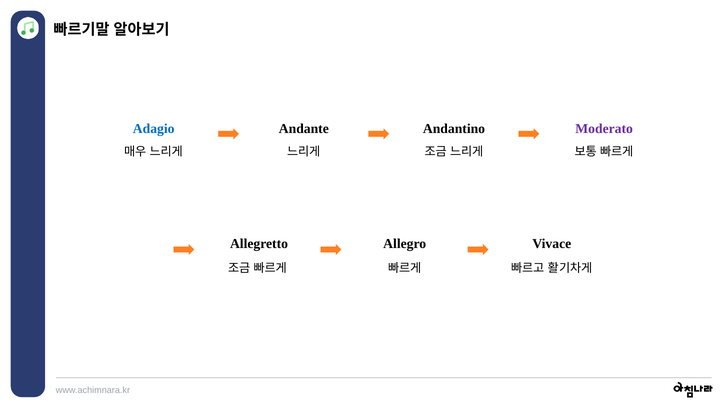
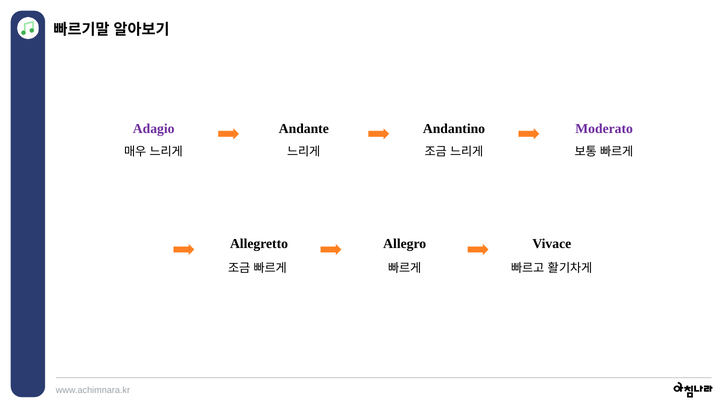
Adagio colour: blue -> purple
